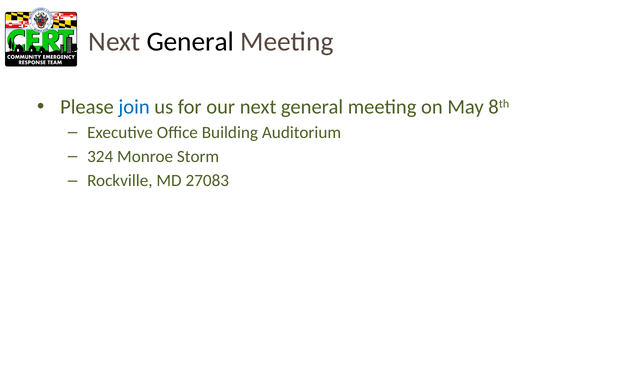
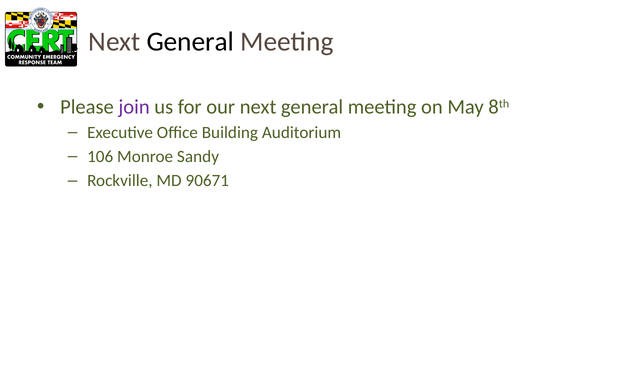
join colour: blue -> purple
324: 324 -> 106
Storm: Storm -> Sandy
27083: 27083 -> 90671
